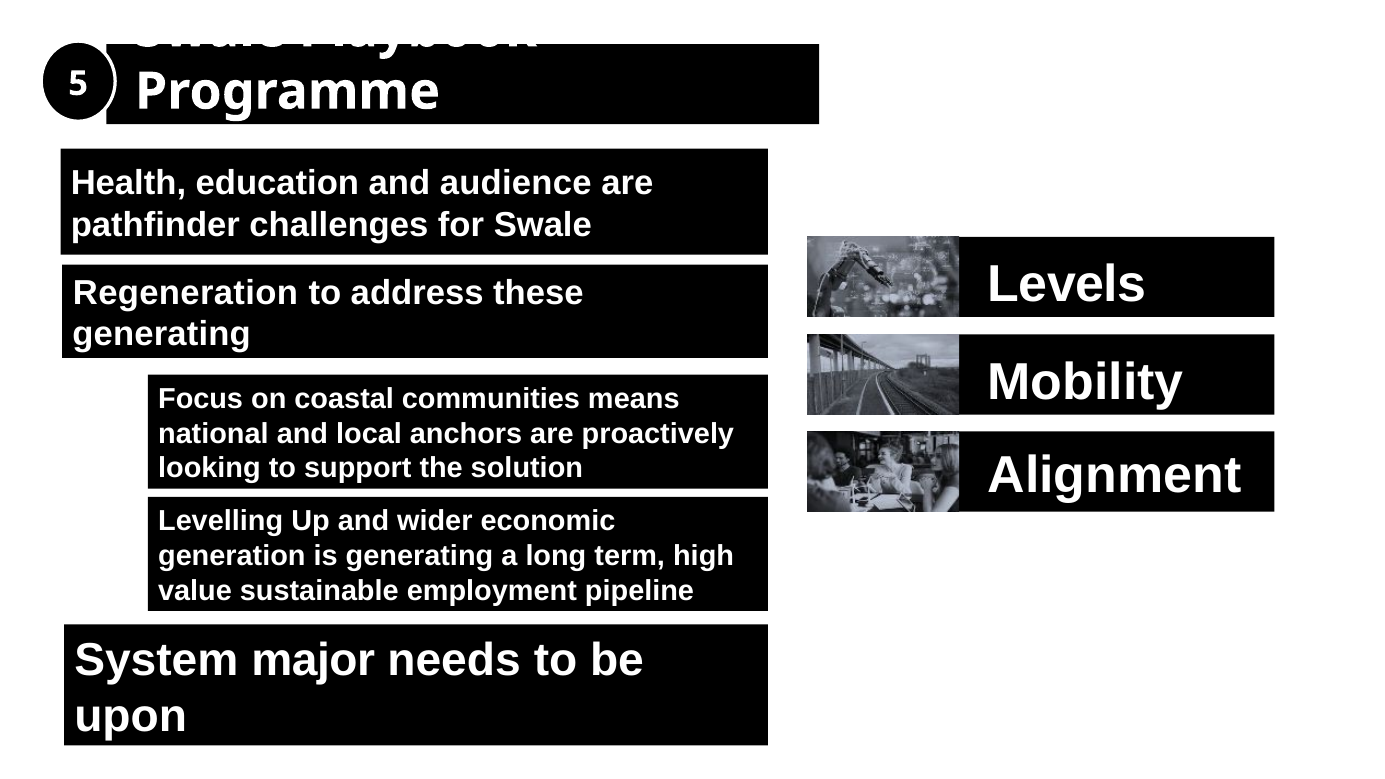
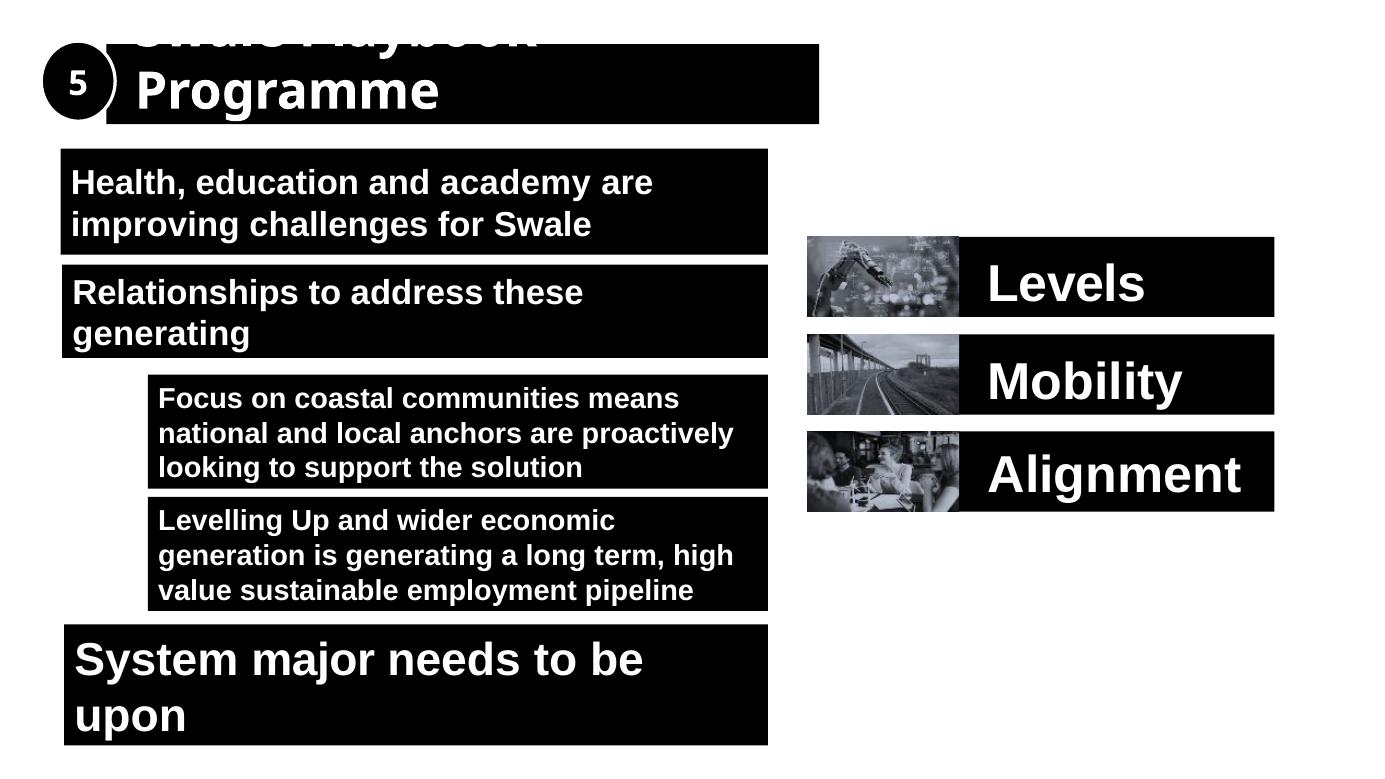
audience: audience -> academy
pathfinder: pathfinder -> improving
Regeneration: Regeneration -> Relationships
